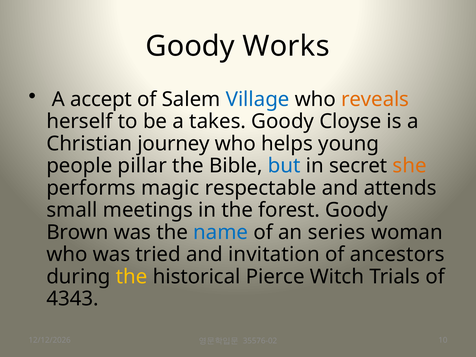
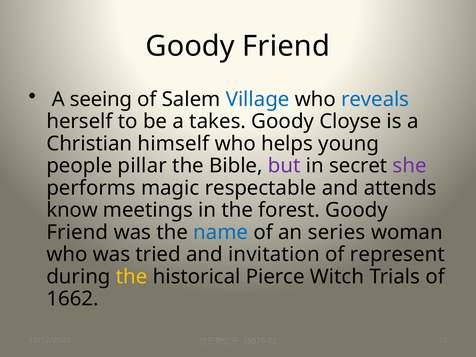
Works at (286, 46): Works -> Friend
accept: accept -> seeing
reveals colour: orange -> blue
journey: journey -> himself
but colour: blue -> purple
she colour: orange -> purple
small: small -> know
Brown at (77, 232): Brown -> Friend
ancestors: ancestors -> represent
4343: 4343 -> 1662
